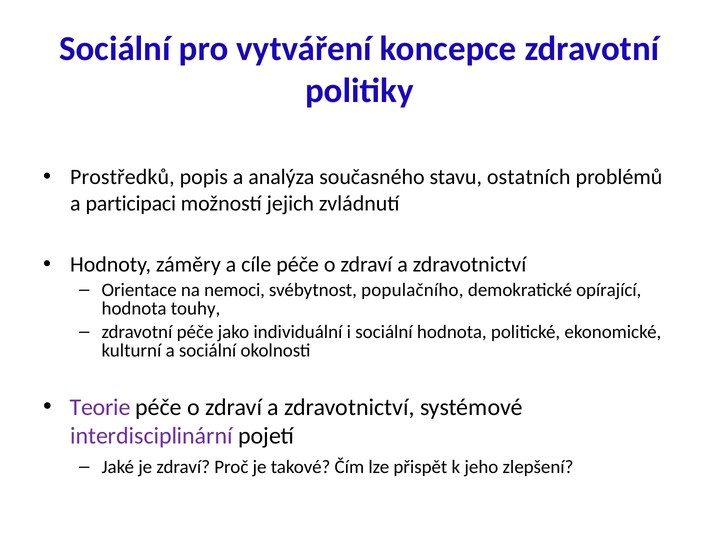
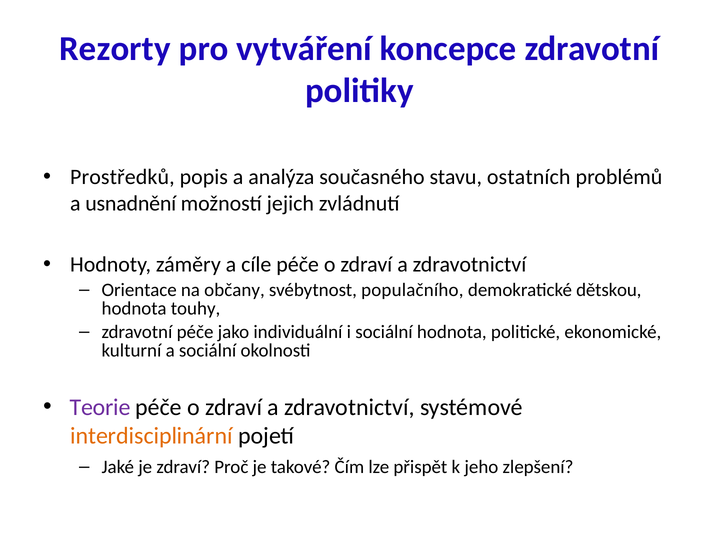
Sociální at (115, 49): Sociální -> Rezorty
participaci: participaci -> usnadnění
nemoci: nemoci -> občany
opírající: opírající -> dětskou
interdisciplinární colour: purple -> orange
